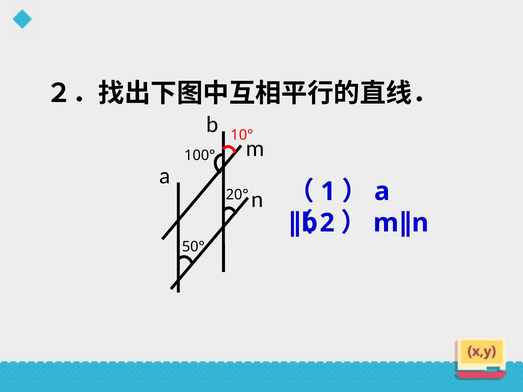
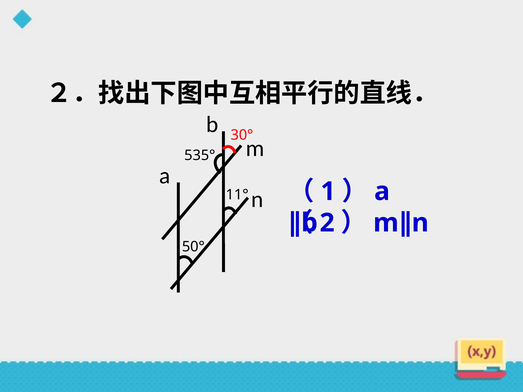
10°: 10° -> 30°
100°: 100° -> 535°
20°: 20° -> 11°
